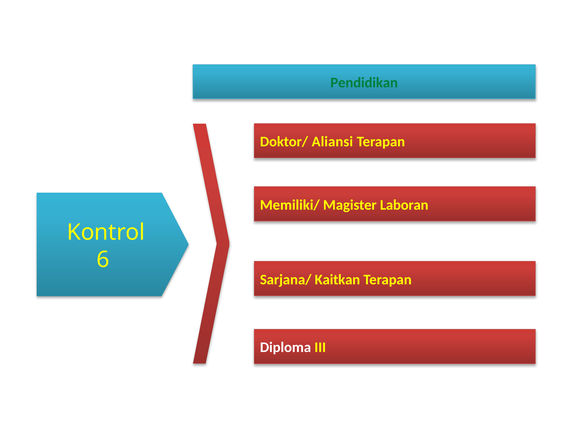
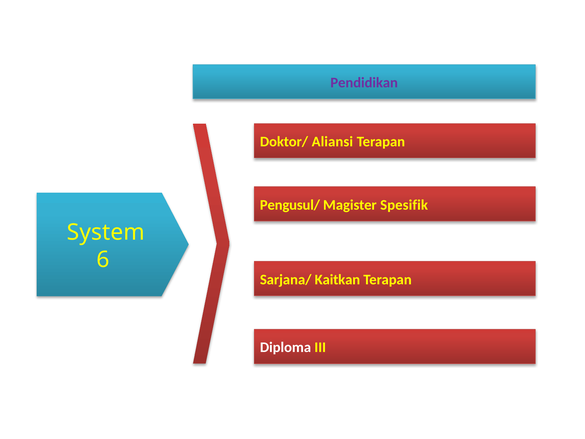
Pendidikan colour: green -> purple
Memiliki/: Memiliki/ -> Pengusul/
Laboran: Laboran -> Spesifik
Kontrol: Kontrol -> System
